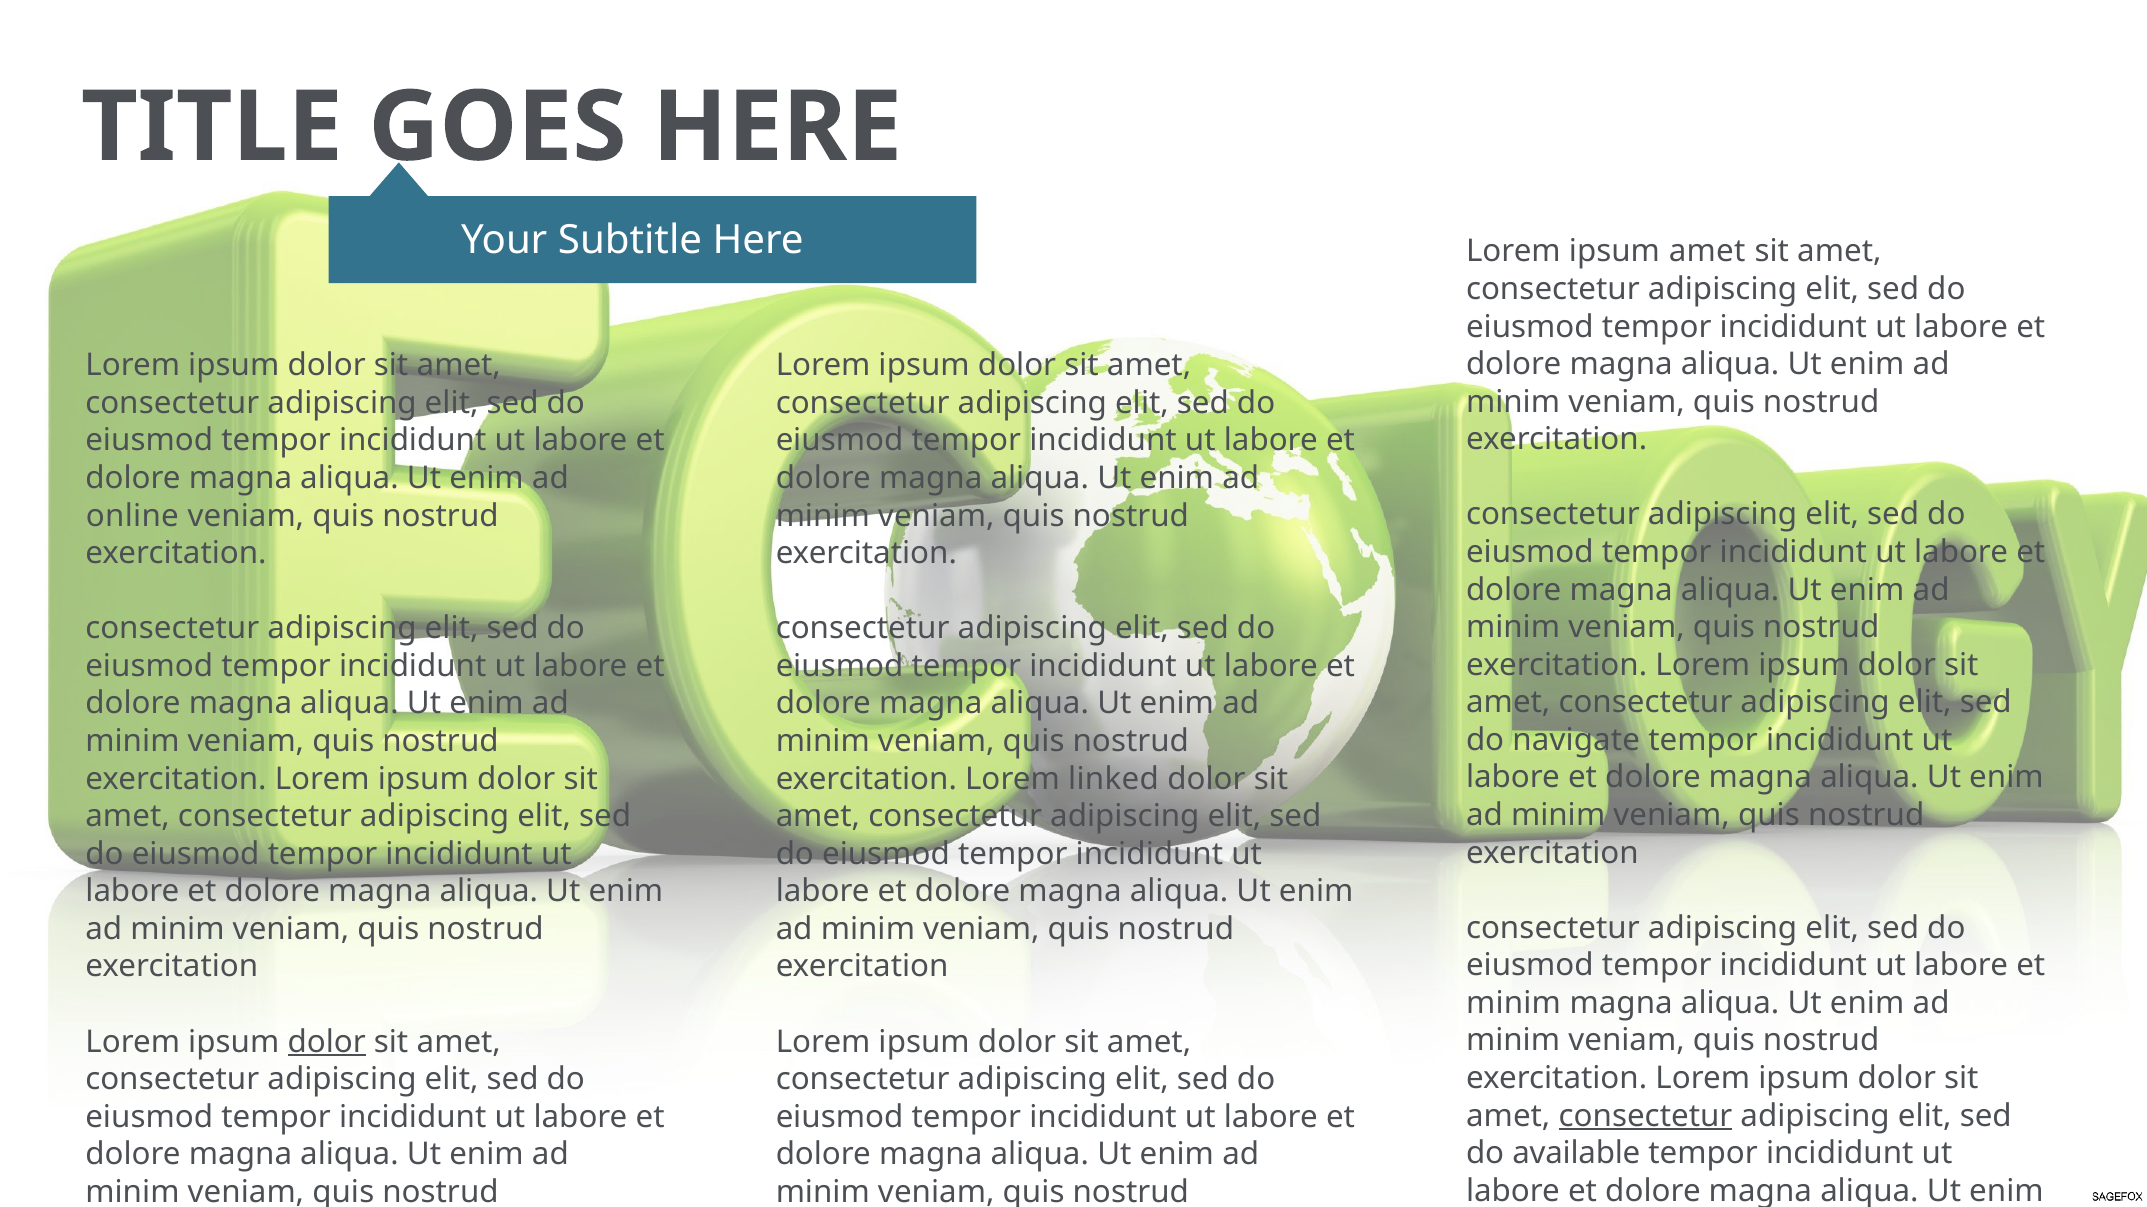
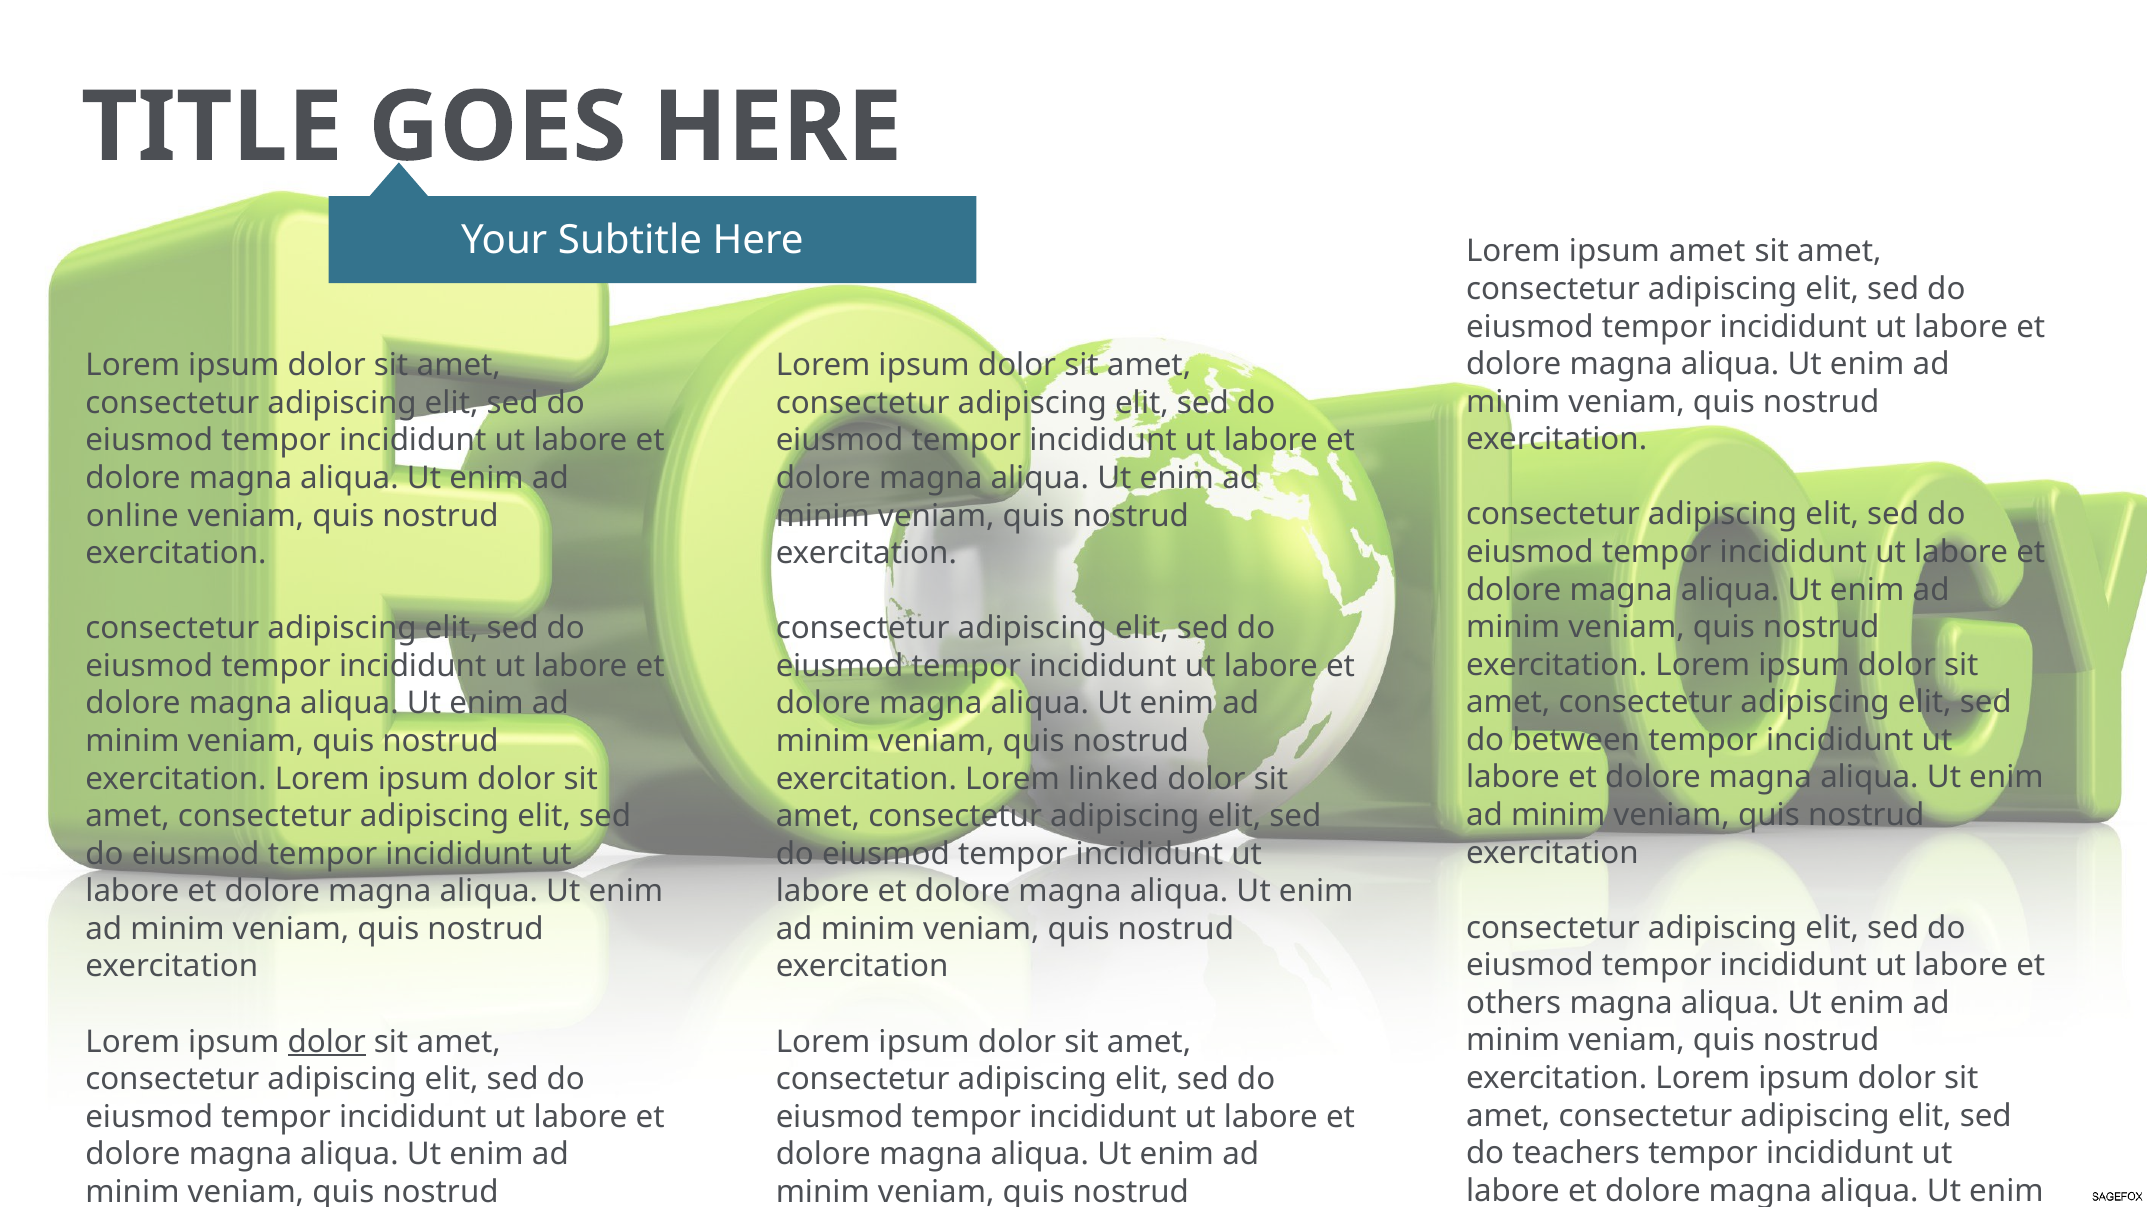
navigate: navigate -> between
minim at (1514, 1004): minim -> others
consectetur at (1646, 1116) underline: present -> none
available: available -> teachers
